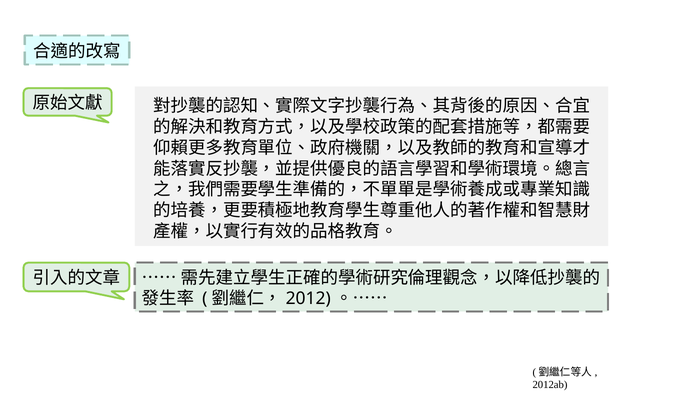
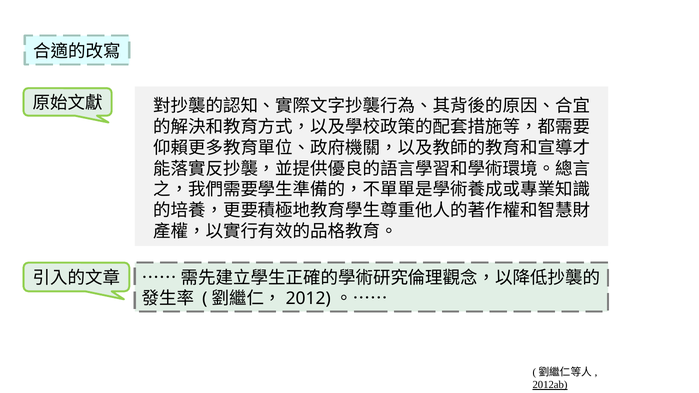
2012ab underline: none -> present
